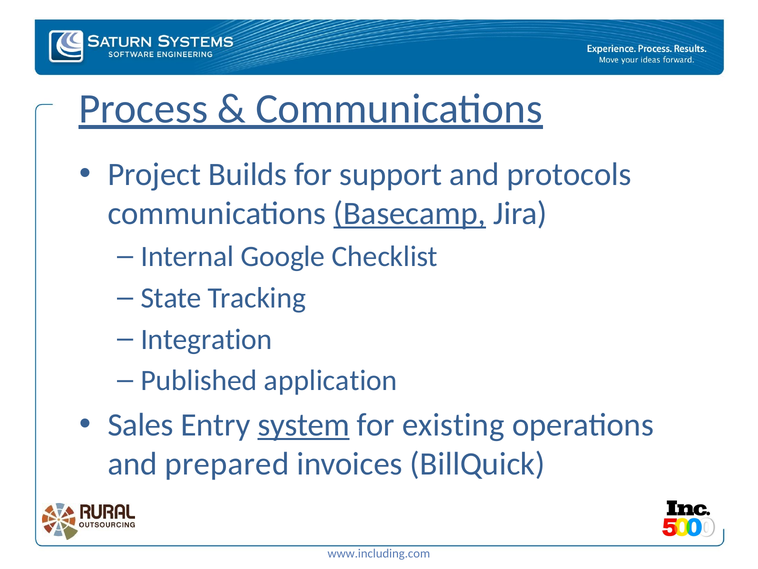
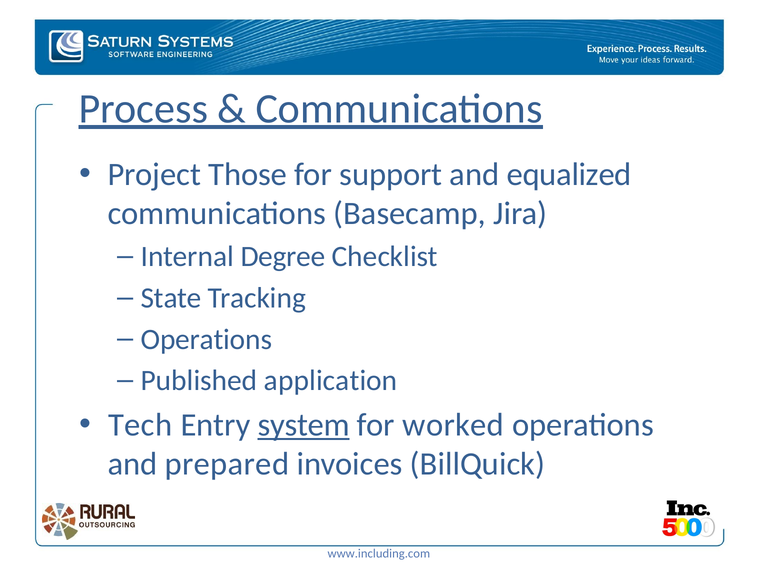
Builds: Builds -> Those
protocols: protocols -> equalized
Basecamp underline: present -> none
Google: Google -> Degree
Integration at (206, 339): Integration -> Operations
Sales: Sales -> Tech
existing: existing -> worked
